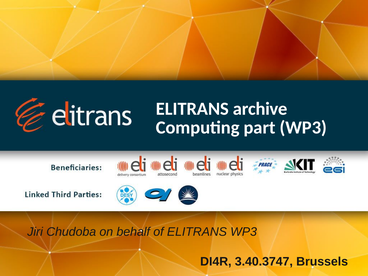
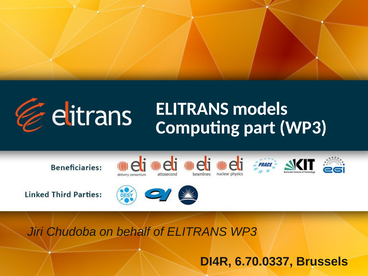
archive: archive -> models
3.40.3747: 3.40.3747 -> 6.70.0337
